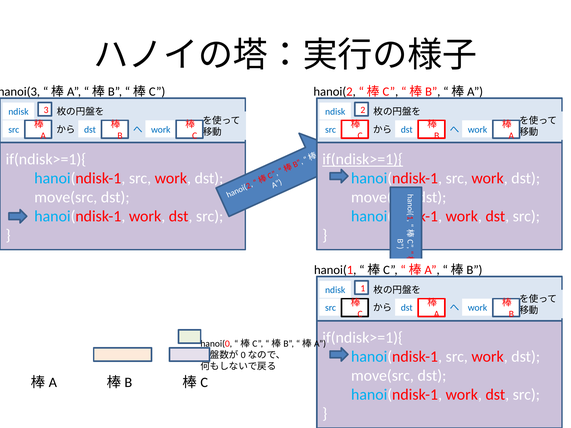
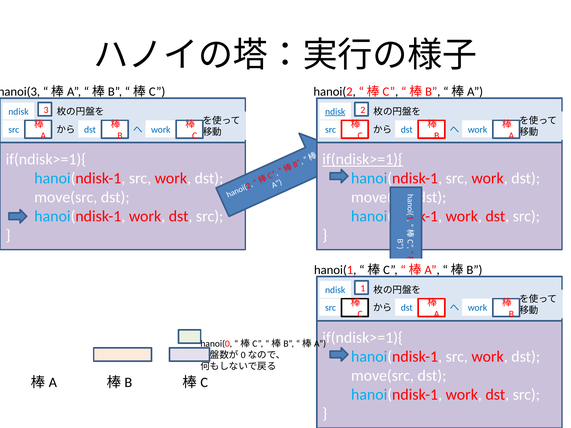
ndisk at (335, 112) underline: none -> present
